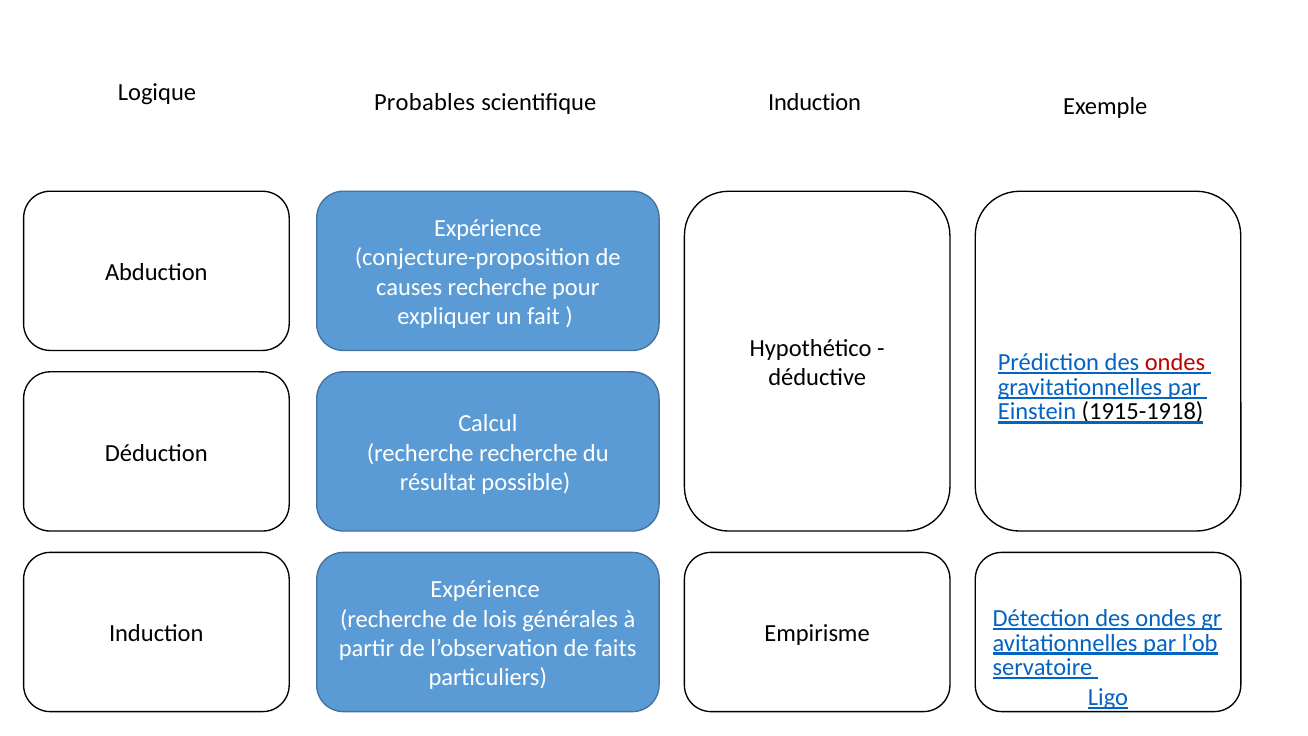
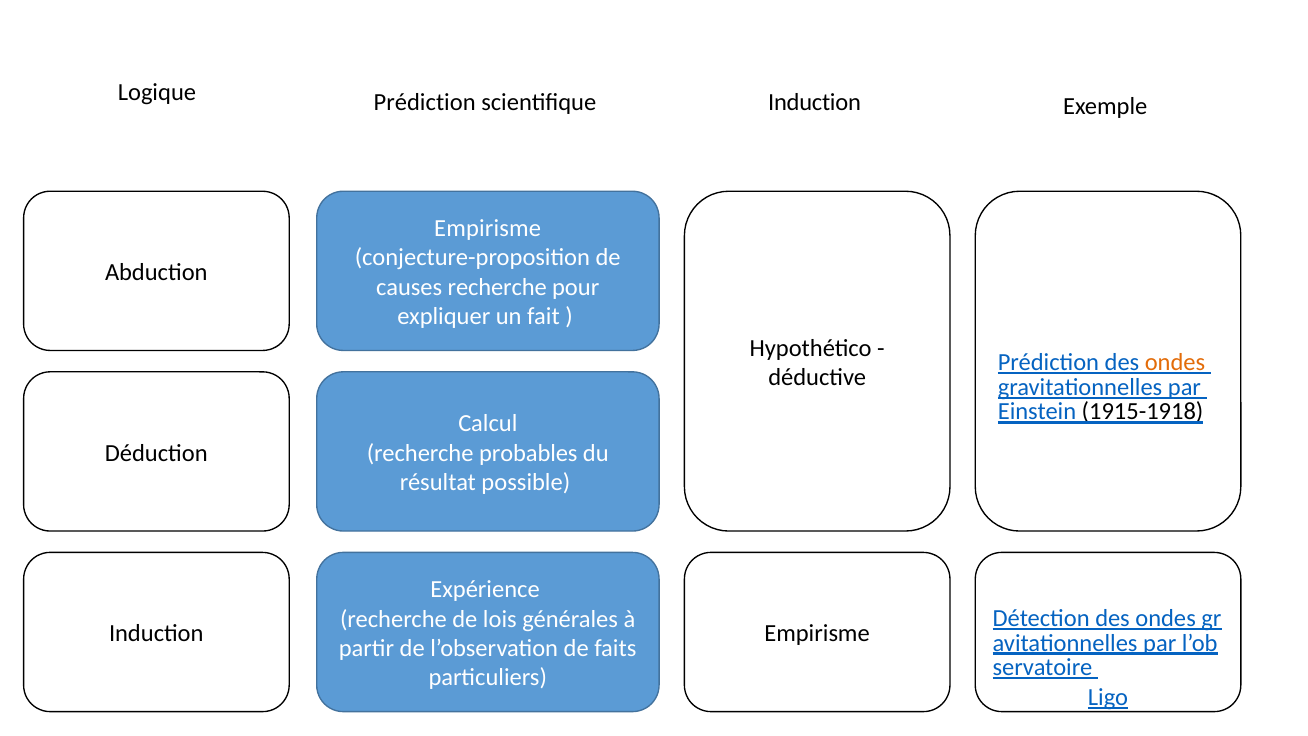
Probables at (425, 102): Probables -> Prédiction
Expérience at (488, 228): Expérience -> Empirisme
ondes at (1175, 362) colour: red -> orange
recherche recherche: recherche -> probables
